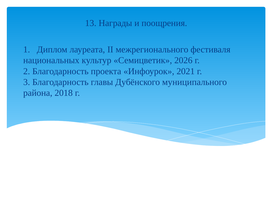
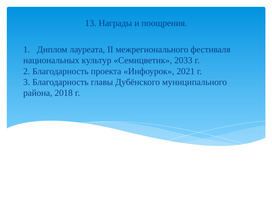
2026: 2026 -> 2033
